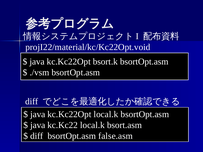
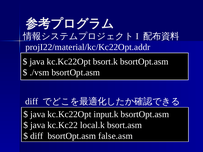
projI22/material/kc/Kc22Opt.void: projI22/material/kc/Kc22Opt.void -> projI22/material/kc/Kc22Opt.addr
kc.Kc22Opt local.k: local.k -> input.k
